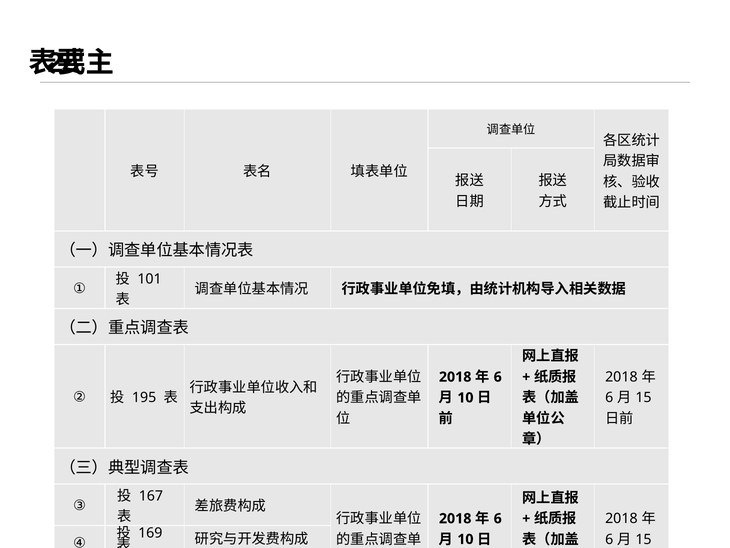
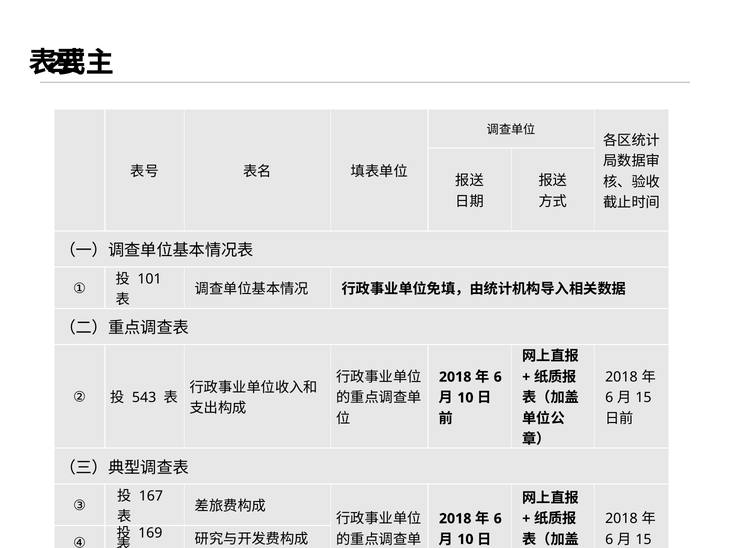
195: 195 -> 543
